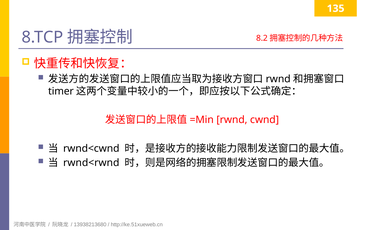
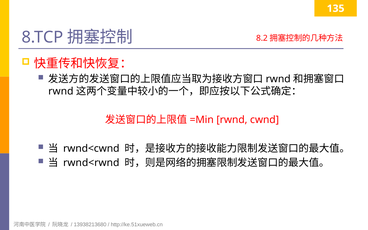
timer at (61, 91): timer -> rwnd
